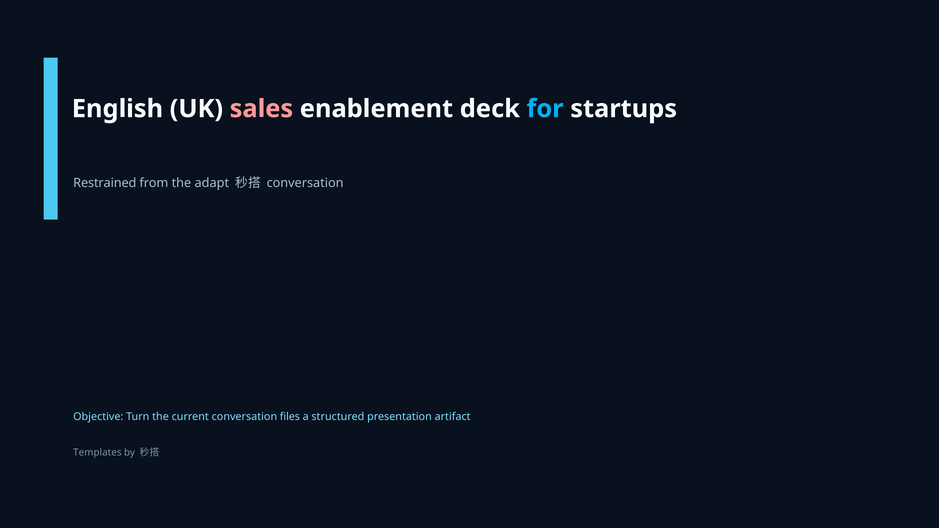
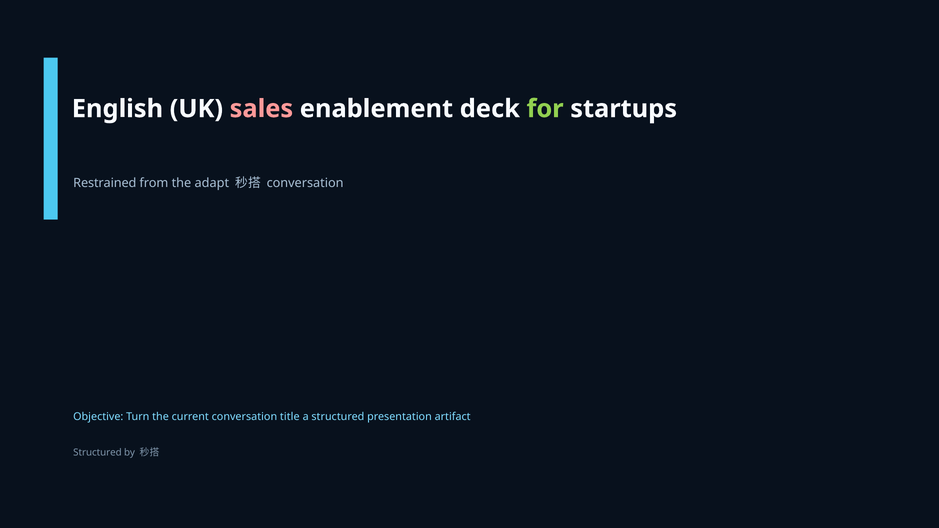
for colour: light blue -> light green
files: files -> title
Templates at (97, 453): Templates -> Structured
